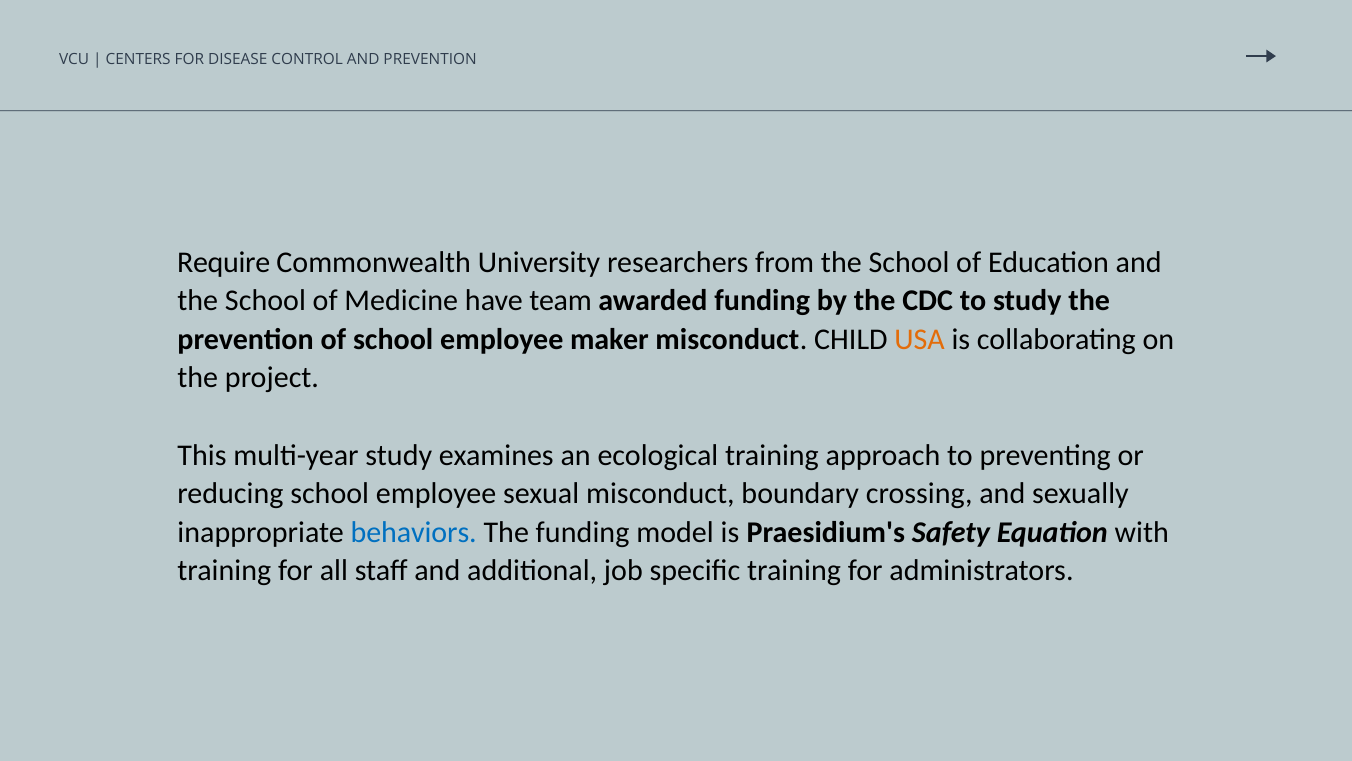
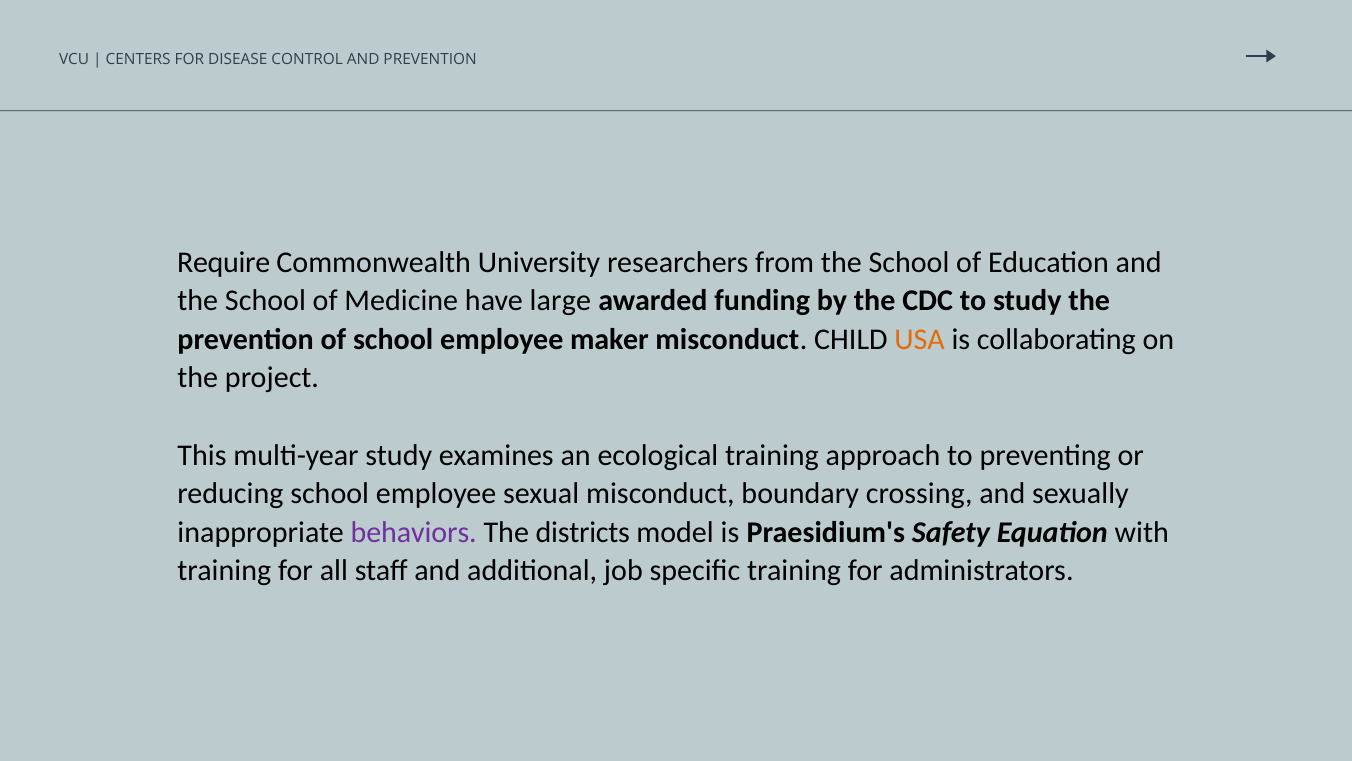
team: team -> large
behaviors colour: blue -> purple
The funding: funding -> districts
